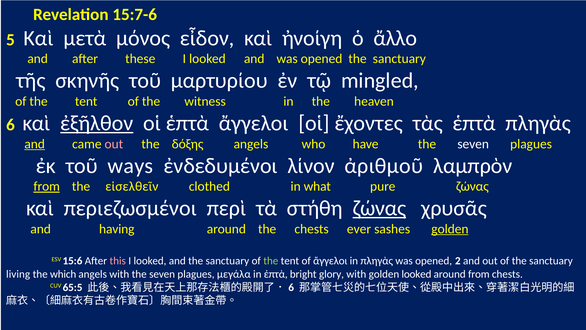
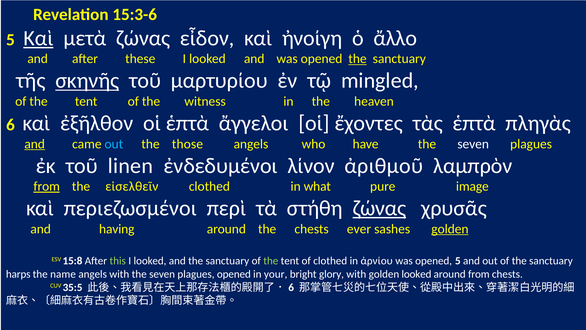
15:7-6: 15:7-6 -> 15:3-6
Καὶ at (38, 38) underline: none -> present
μετὰ μόνος: μόνος -> ζώνας
the at (358, 59) underline: none -> present
σκηνῆς underline: none -> present
ἐξῆλθον underline: present -> none
out at (114, 144) colour: pink -> light blue
δόξης: δόξης -> those
ways: ways -> linen
pure ζώνας: ζώνας -> image
15:6: 15:6 -> 15:8
this colour: pink -> light green
of ἄγγελοι: ἄγγελοι -> clothed
in πληγὰς: πληγὰς -> ἀρνίου
opened 2: 2 -> 5
living: living -> harps
which: which -> name
plagues μεγάλα: μεγάλα -> opened
in ἑπτὰ: ἑπτὰ -> your
65:5: 65:5 -> 35:5
